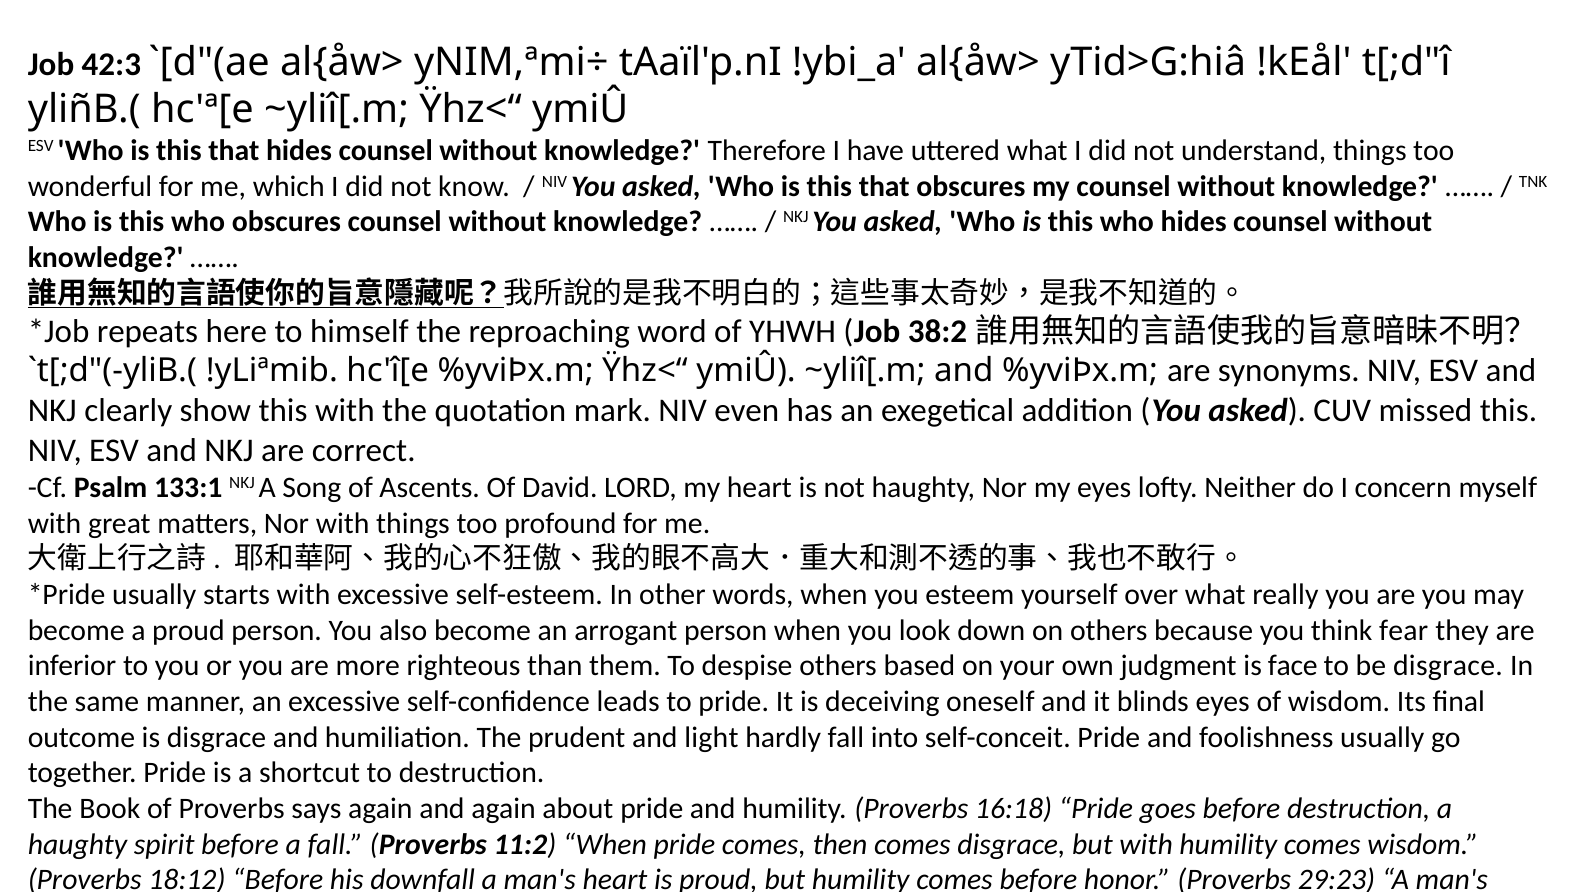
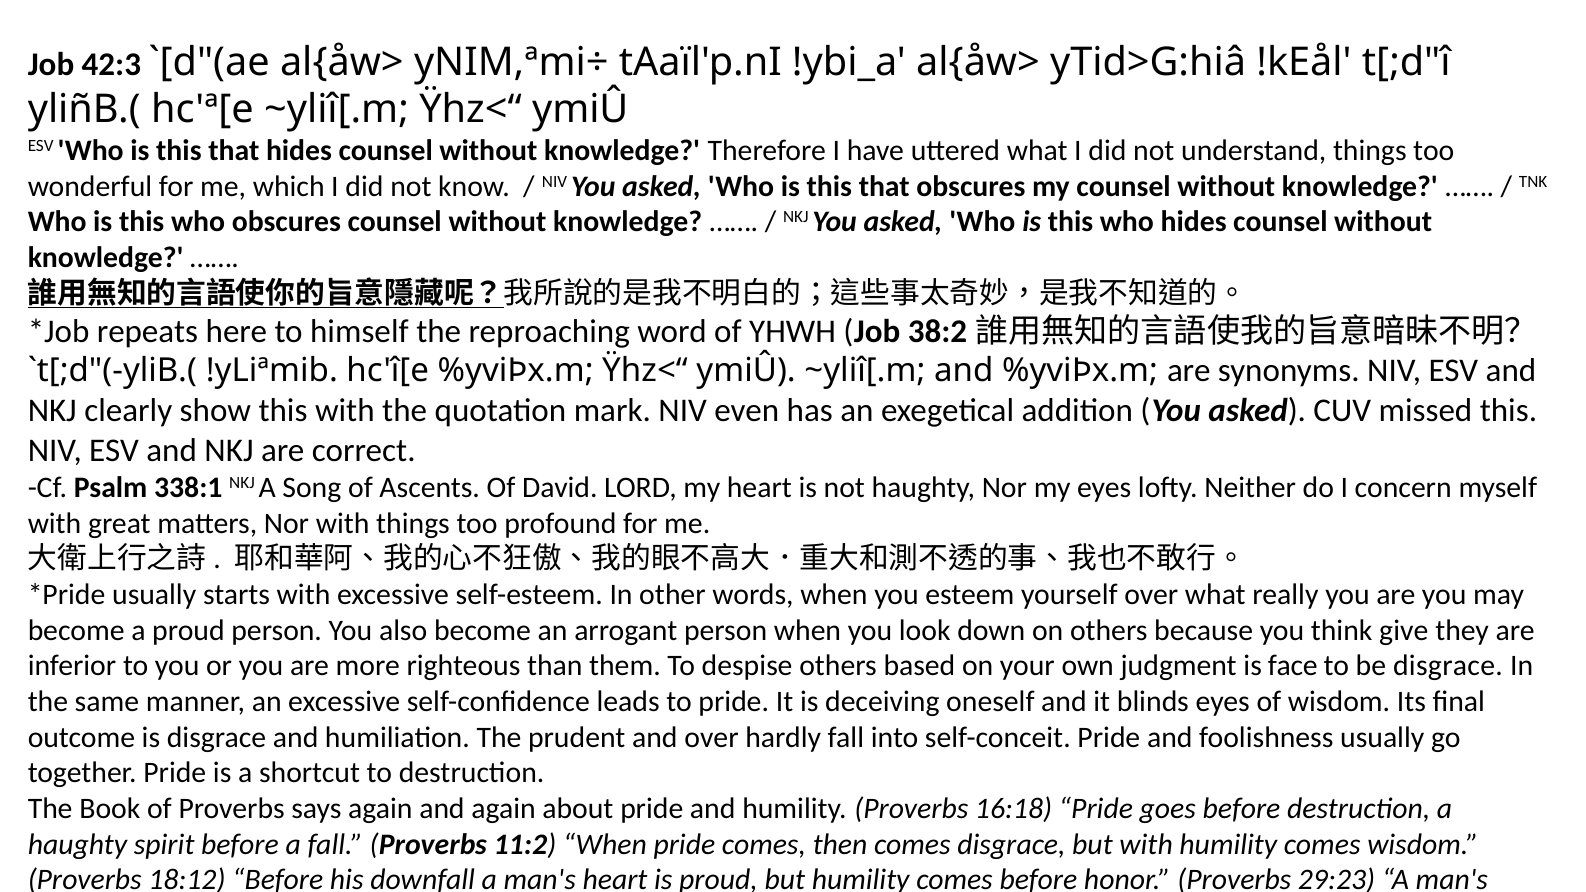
133:1: 133:1 -> 338:1
fear: fear -> give
and light: light -> over
